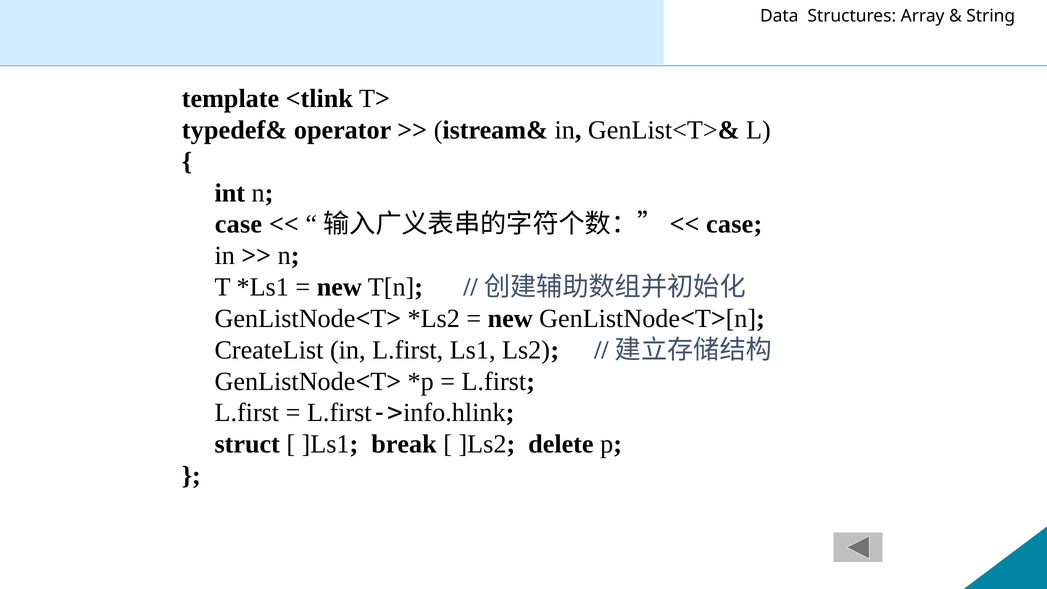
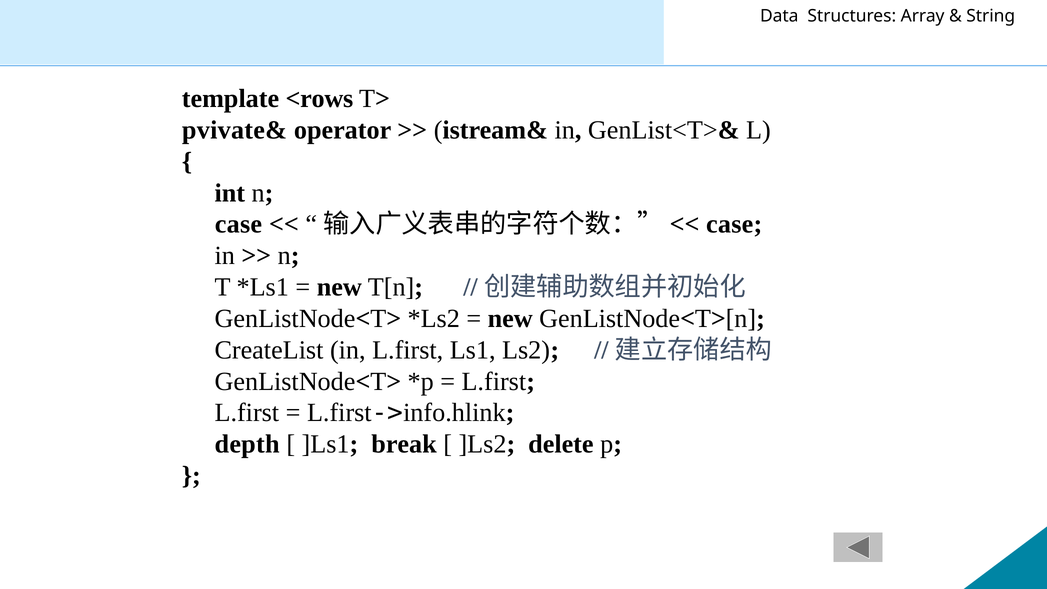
<tlink: <tlink -> <rows
typedef&: typedef& -> pvivate&
struct: struct -> depth
